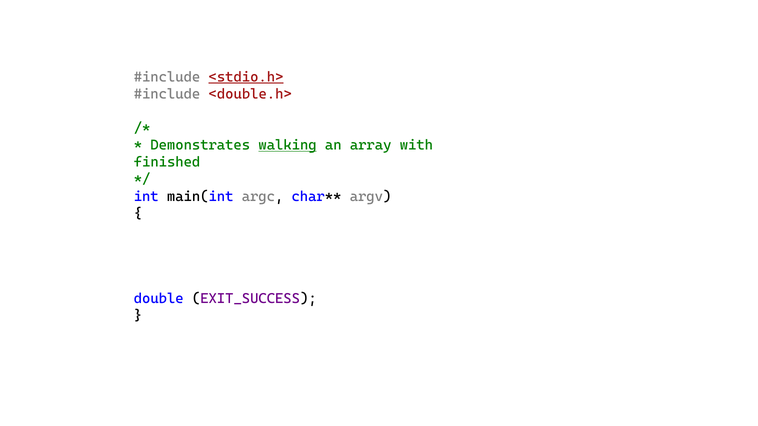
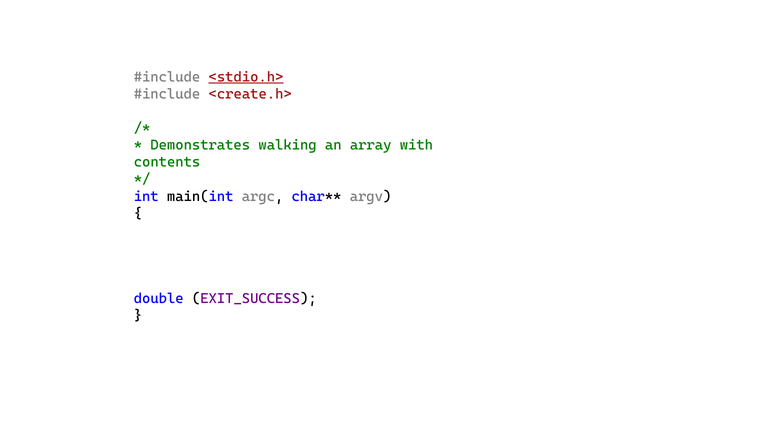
<double.h>: <double.h> -> <create.h>
walking underline: present -> none
finished: finished -> contents
